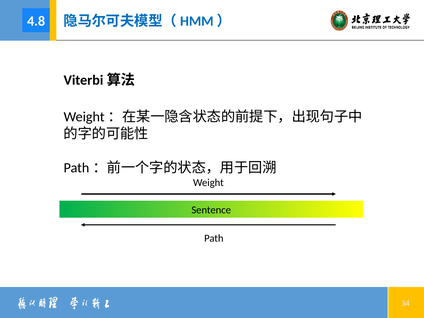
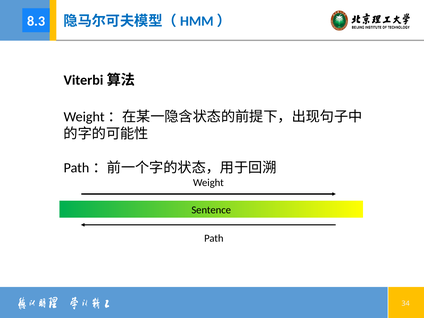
4.8: 4.8 -> 8.3
